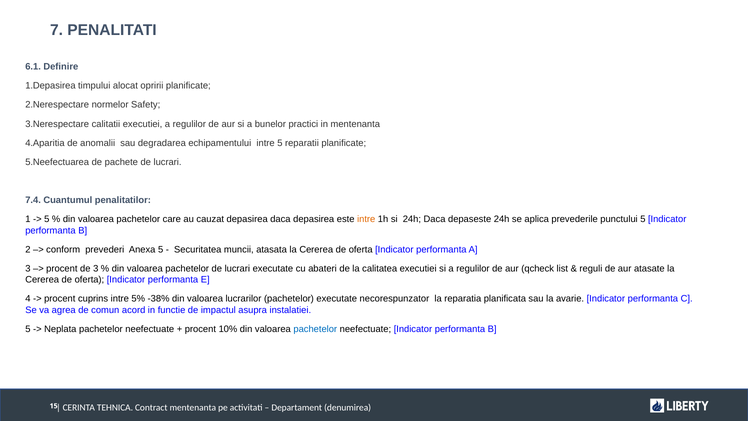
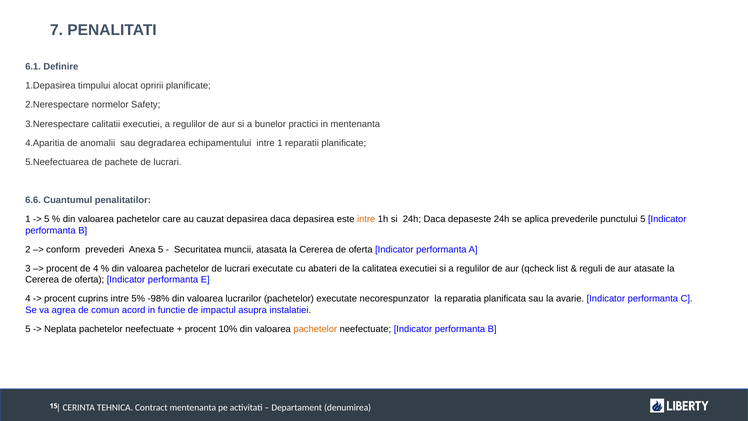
intre 5: 5 -> 1
7.4: 7.4 -> 6.6
de 3: 3 -> 4
-38%: -38% -> -98%
pachetelor at (315, 329) colour: blue -> orange
